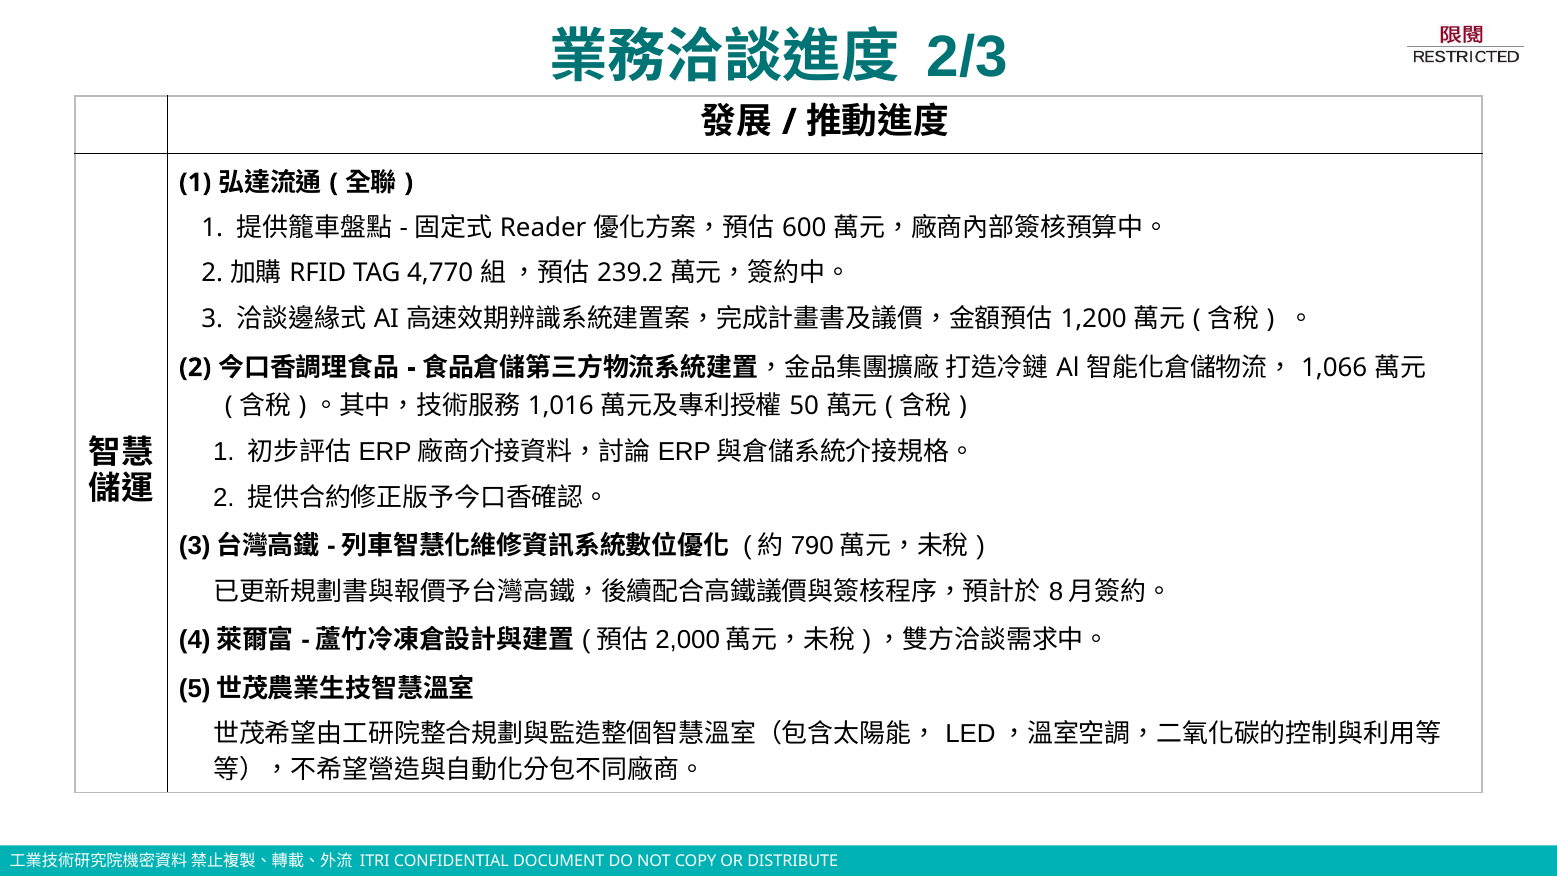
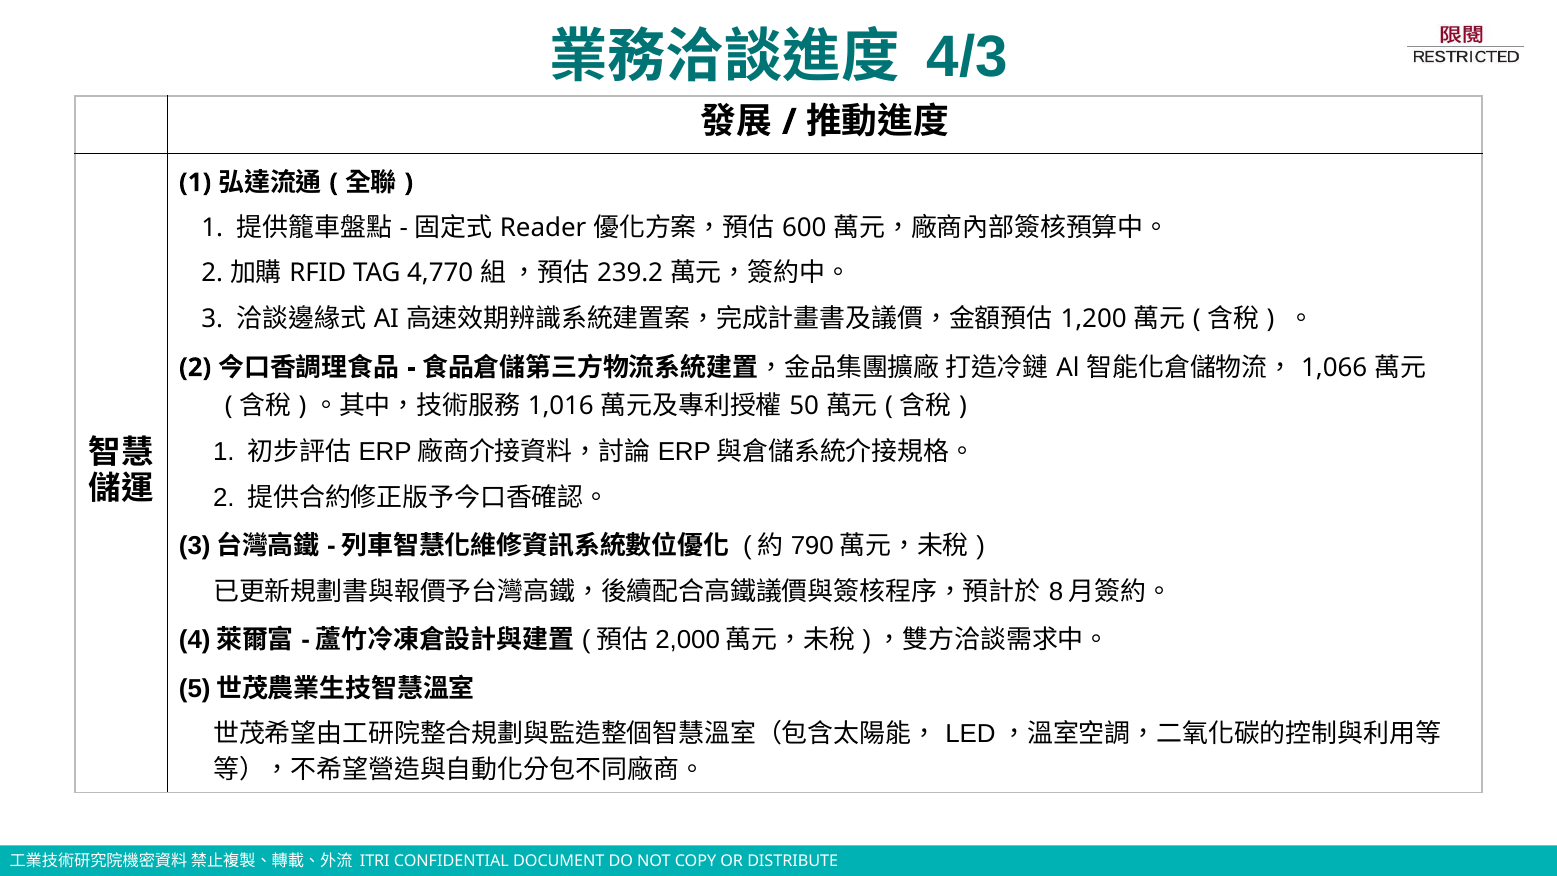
2/3: 2/3 -> 4/3
